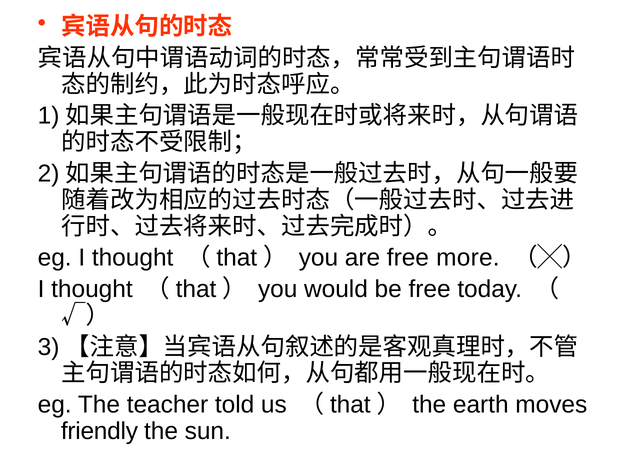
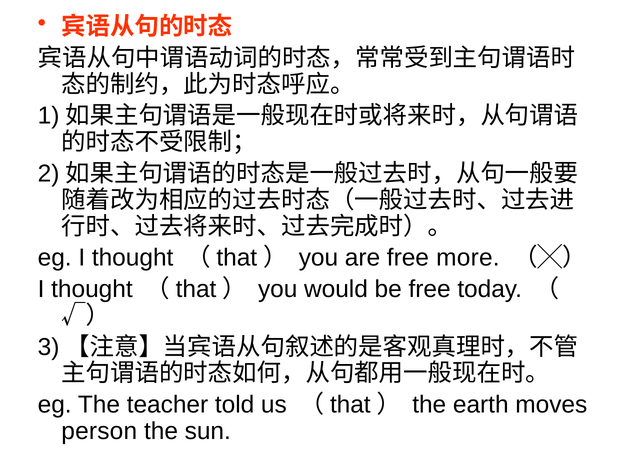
friendly: friendly -> person
